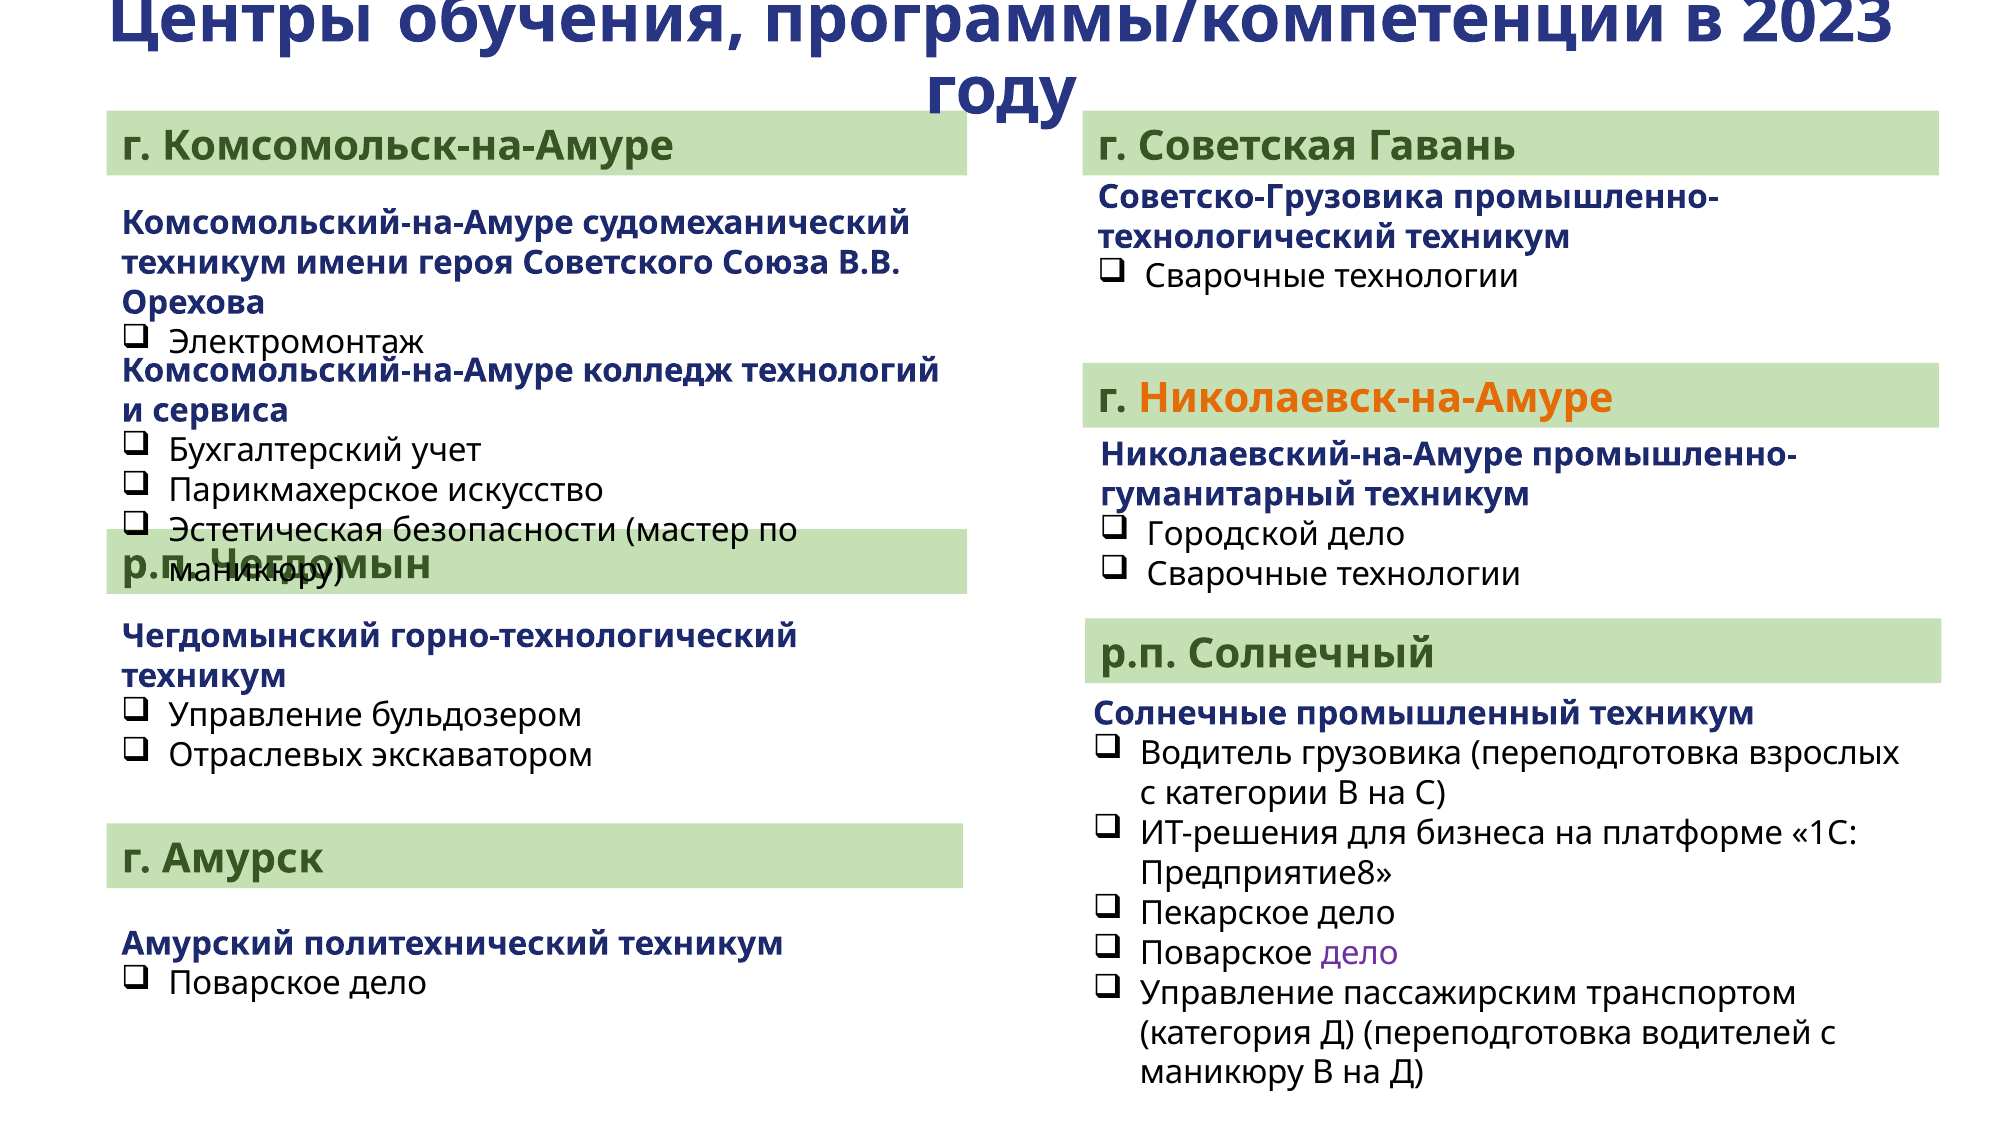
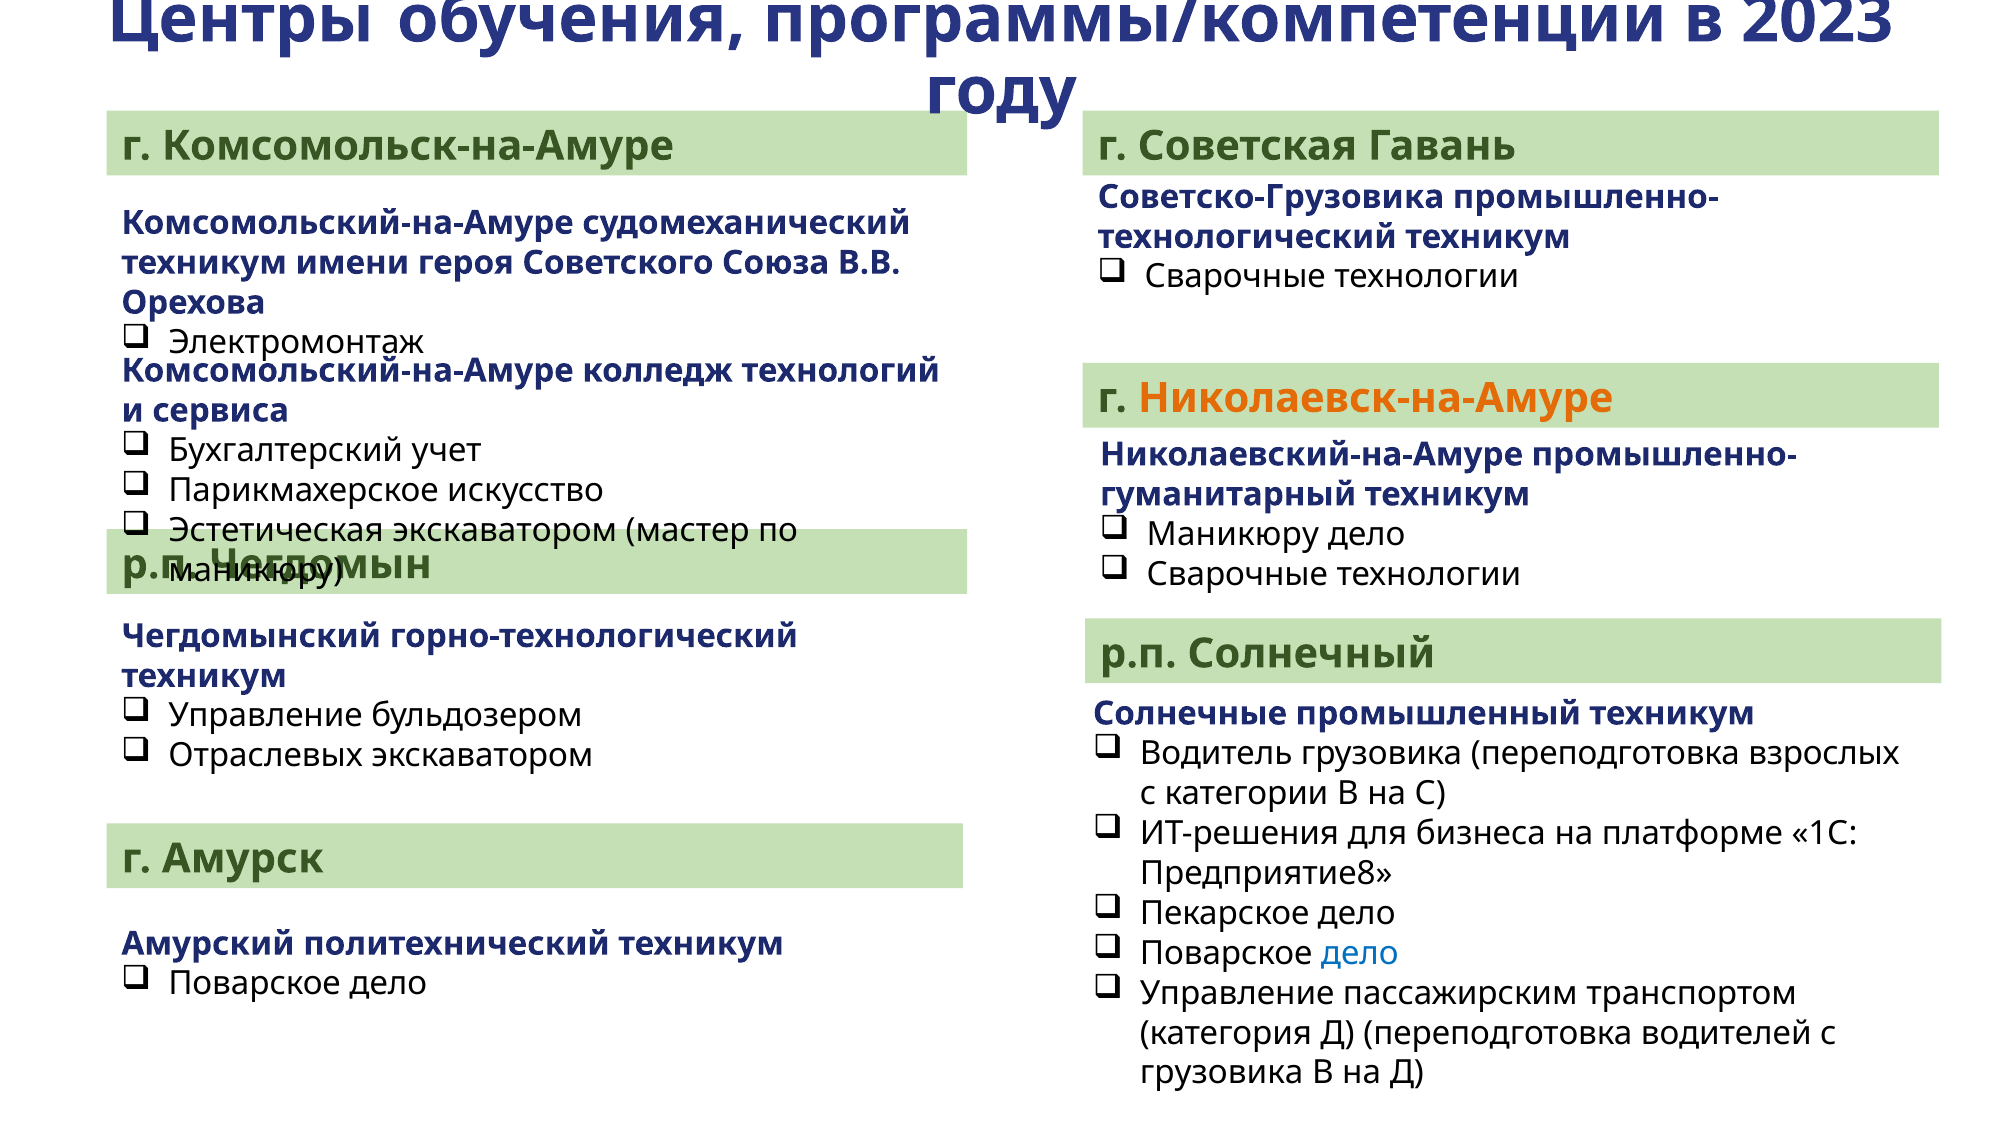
Эстетическая безопасности: безопасности -> экскаватором
Городской at (1233, 534): Городской -> Маникюру
дело at (1360, 953) colour: purple -> blue
маникюру at (1222, 1073): маникюру -> грузовика
